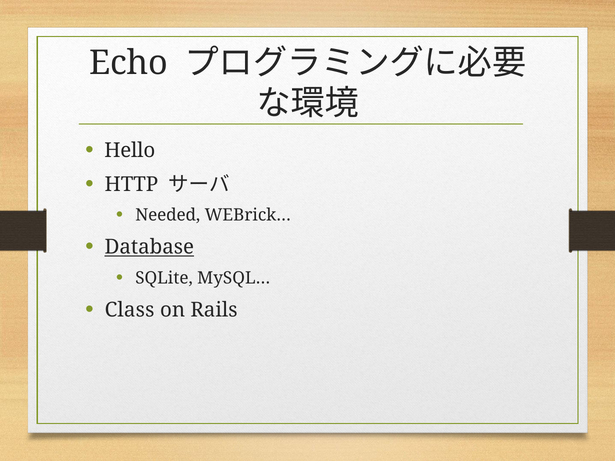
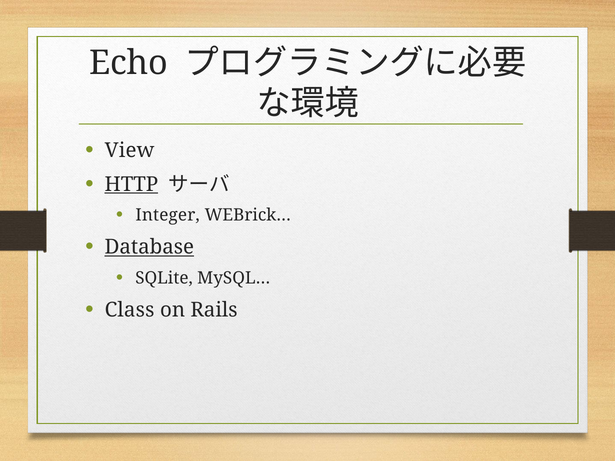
Hello: Hello -> View
HTTP underline: none -> present
Needed: Needed -> Integer
